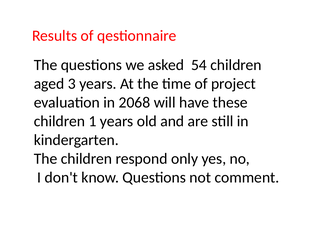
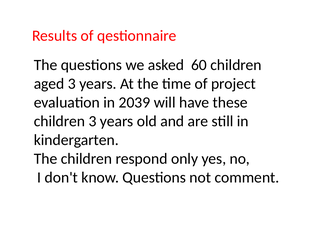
54: 54 -> 60
2068: 2068 -> 2039
children 1: 1 -> 3
